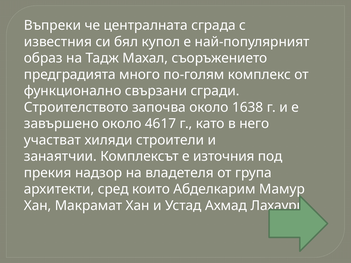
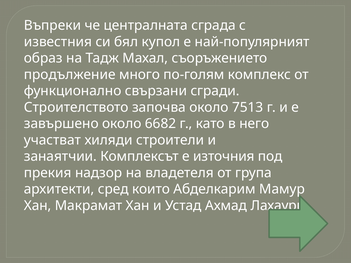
предградията: предградията -> продължение
1638: 1638 -> 7513
4617: 4617 -> 6682
